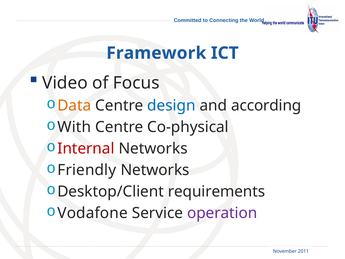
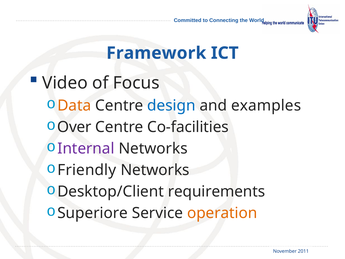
according: according -> examples
With: With -> Over
Co-physical: Co-physical -> Co-facilities
Internal colour: red -> purple
Vodafone: Vodafone -> Superiore
operation colour: purple -> orange
